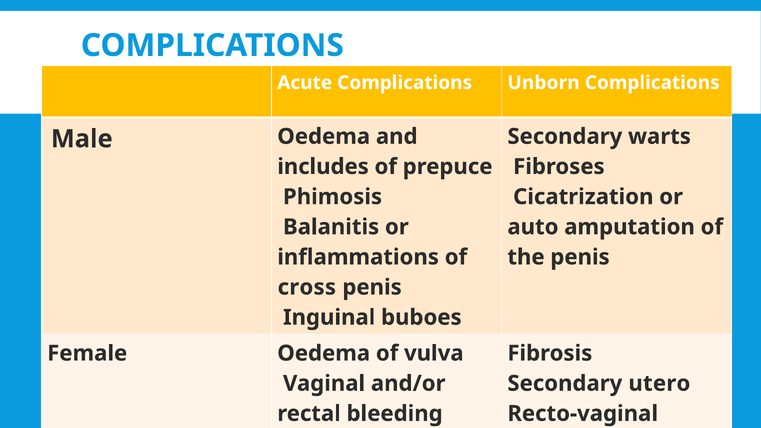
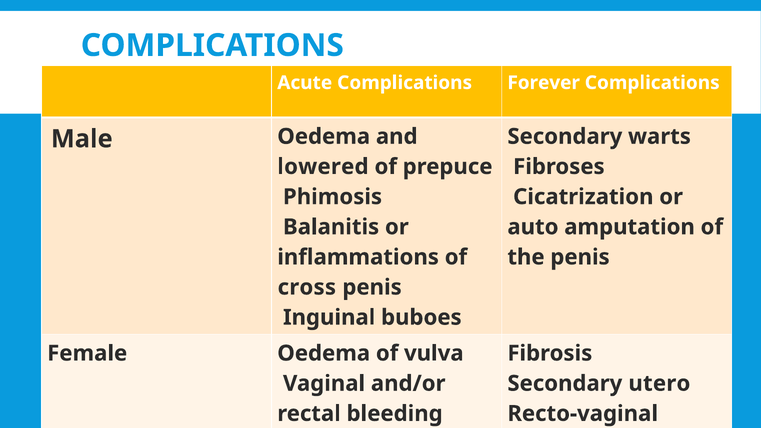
Unborn: Unborn -> Forever
includes: includes -> lowered
